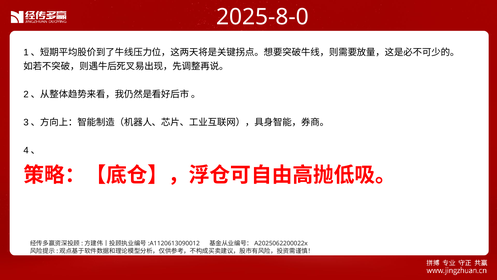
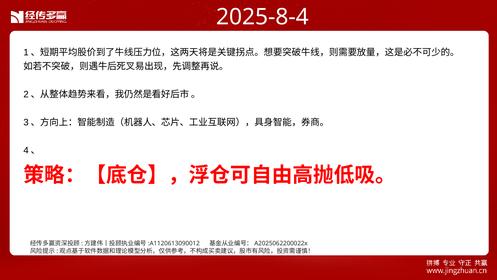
2025-8-0: 2025-8-0 -> 2025-8-4
